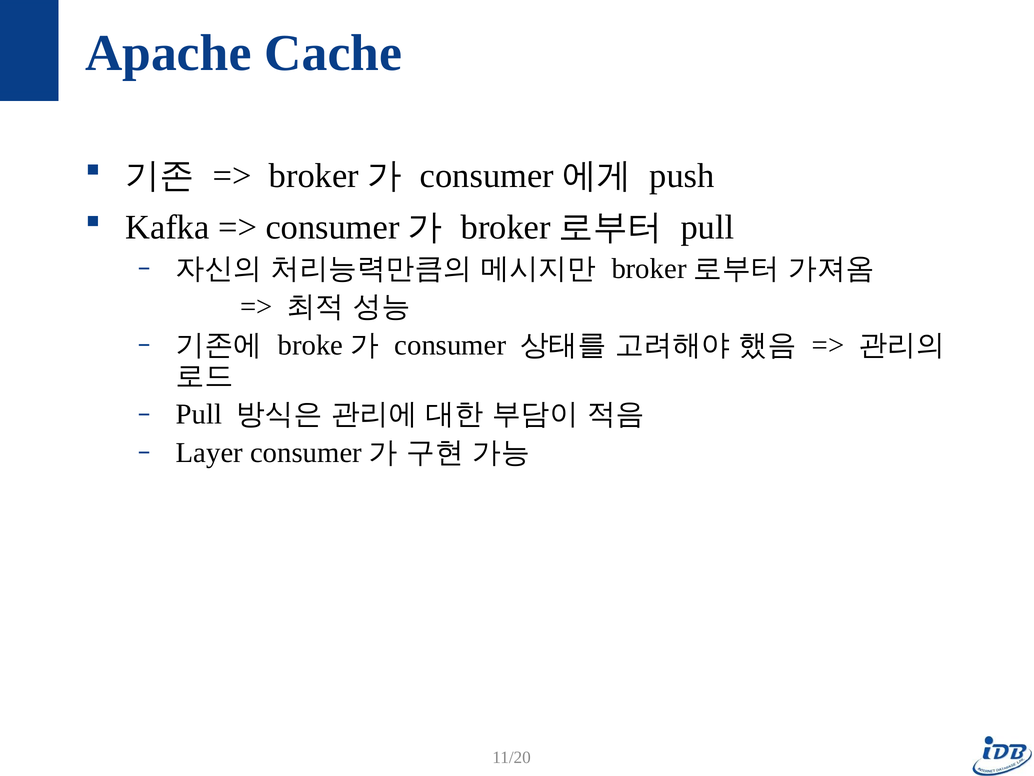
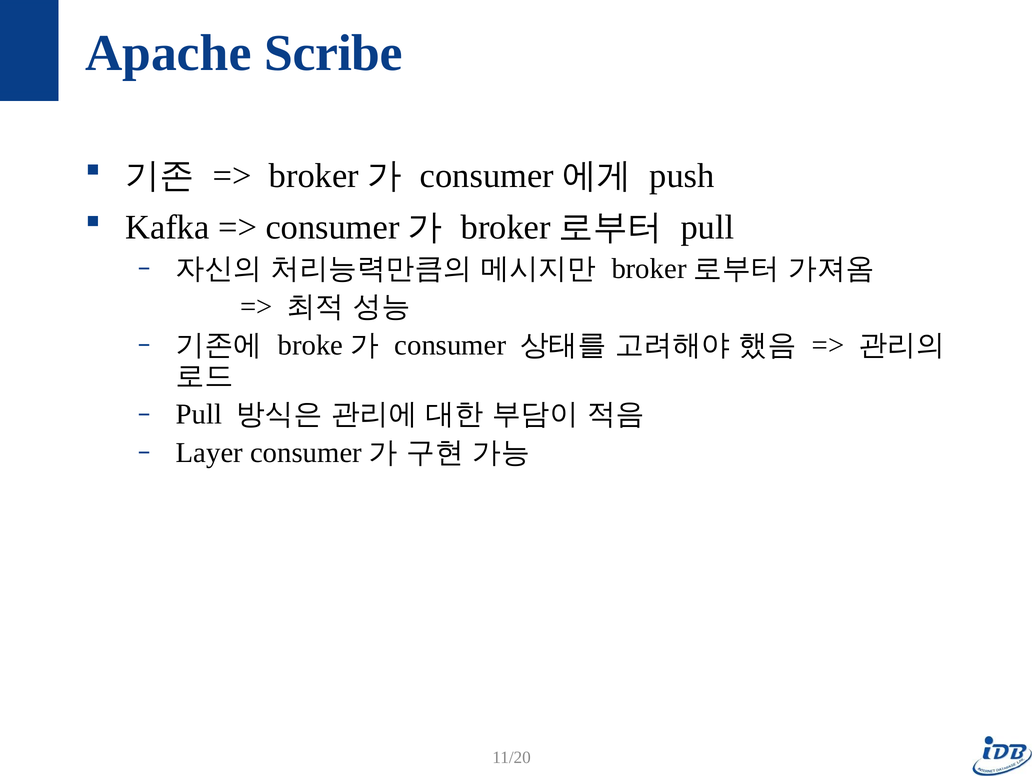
Cache: Cache -> Scribe
